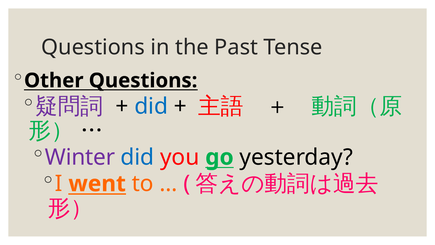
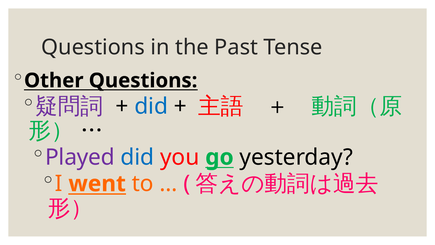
Winter: Winter -> Played
